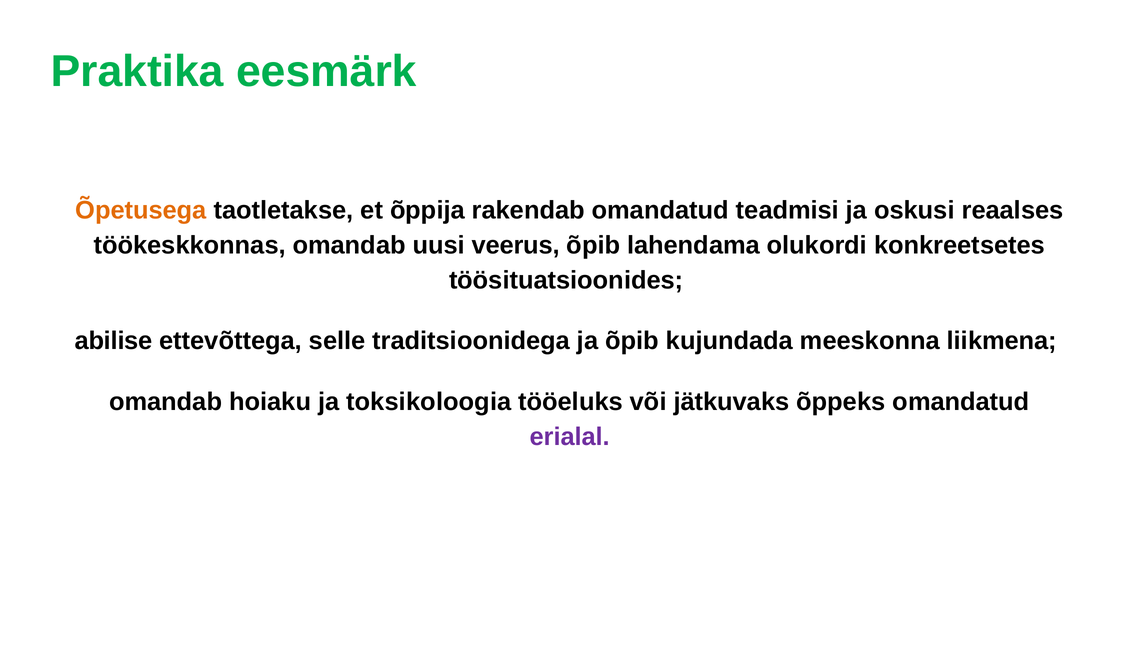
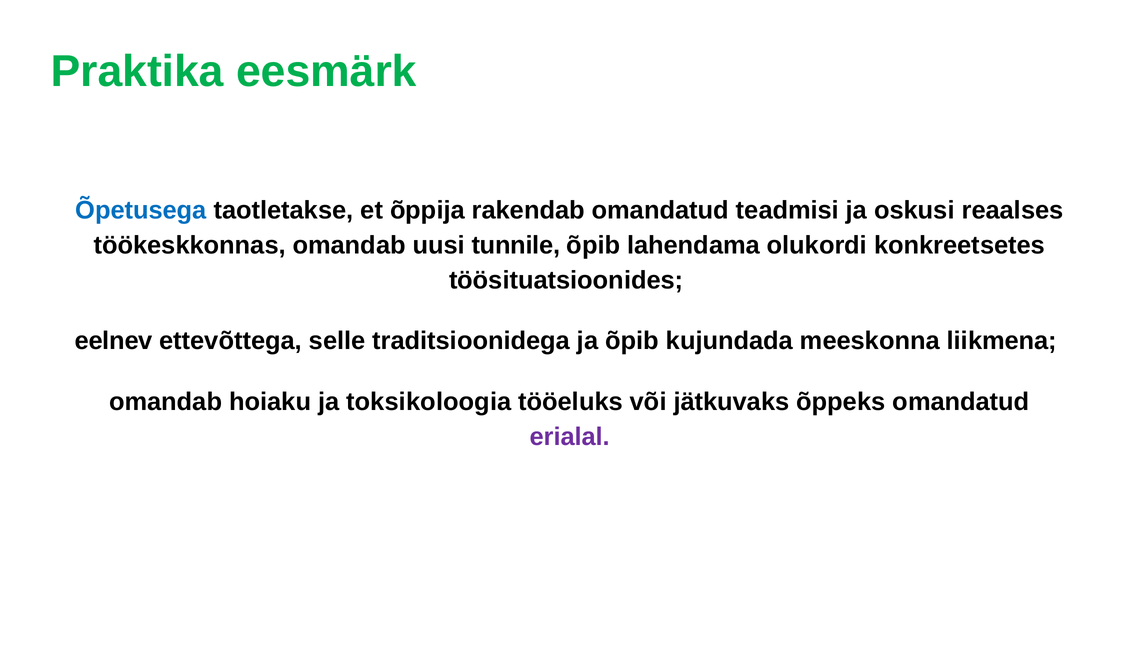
Õpetusega colour: orange -> blue
veerus: veerus -> tunnile
abilise: abilise -> eelnev
